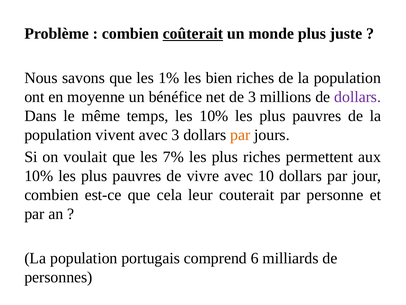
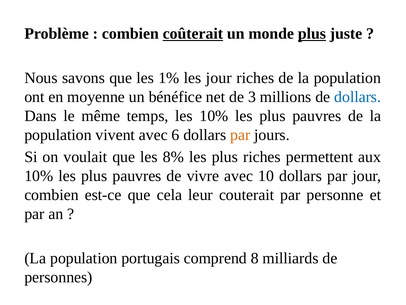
plus at (312, 34) underline: none -> present
les bien: bien -> jour
dollars at (358, 97) colour: purple -> blue
avec 3: 3 -> 6
7%: 7% -> 8%
6: 6 -> 8
